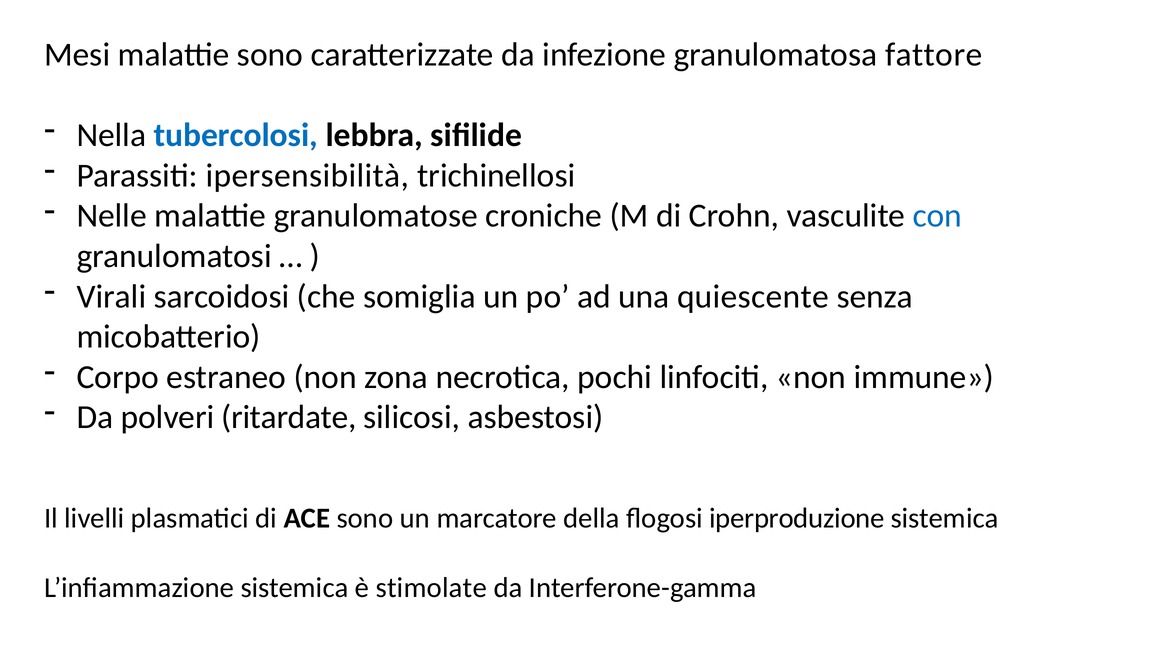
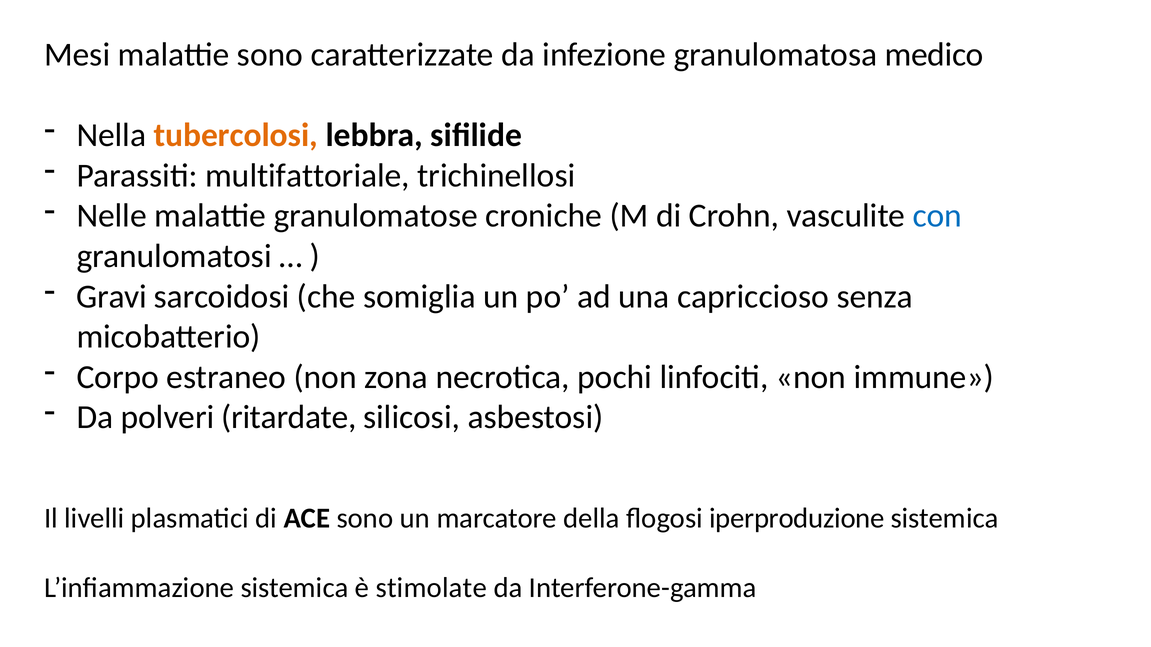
fattore: fattore -> medico
tubercolosi colour: blue -> orange
ipersensibilità: ipersensibilità -> multifattoriale
Virali: Virali -> Gravi
quiescente: quiescente -> capriccioso
